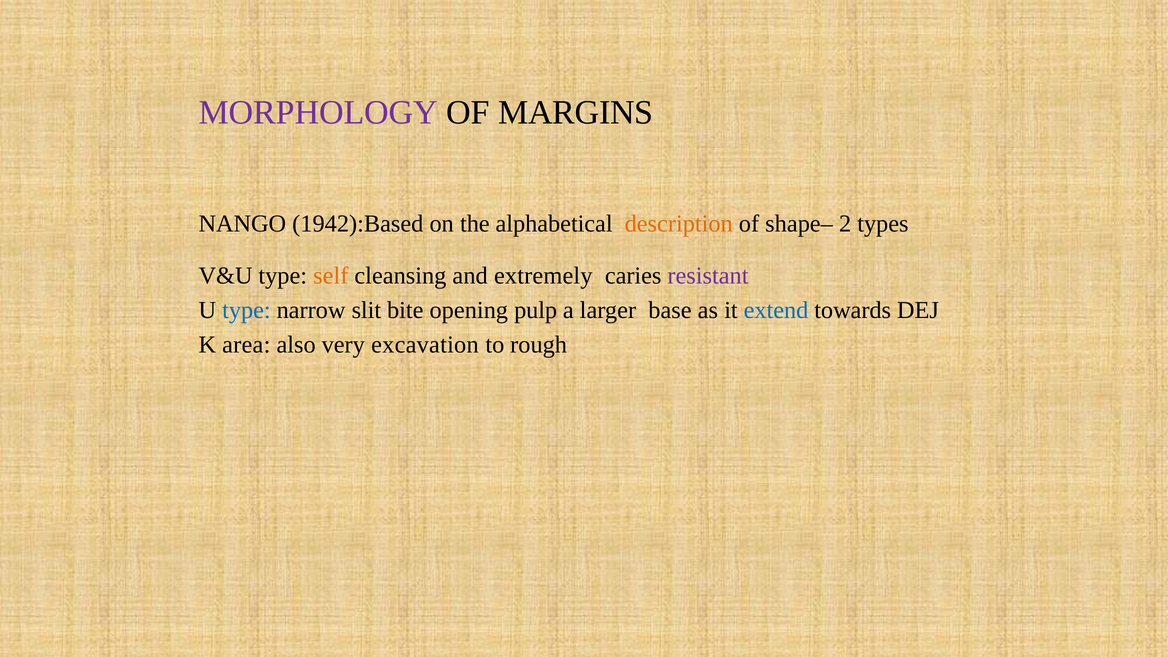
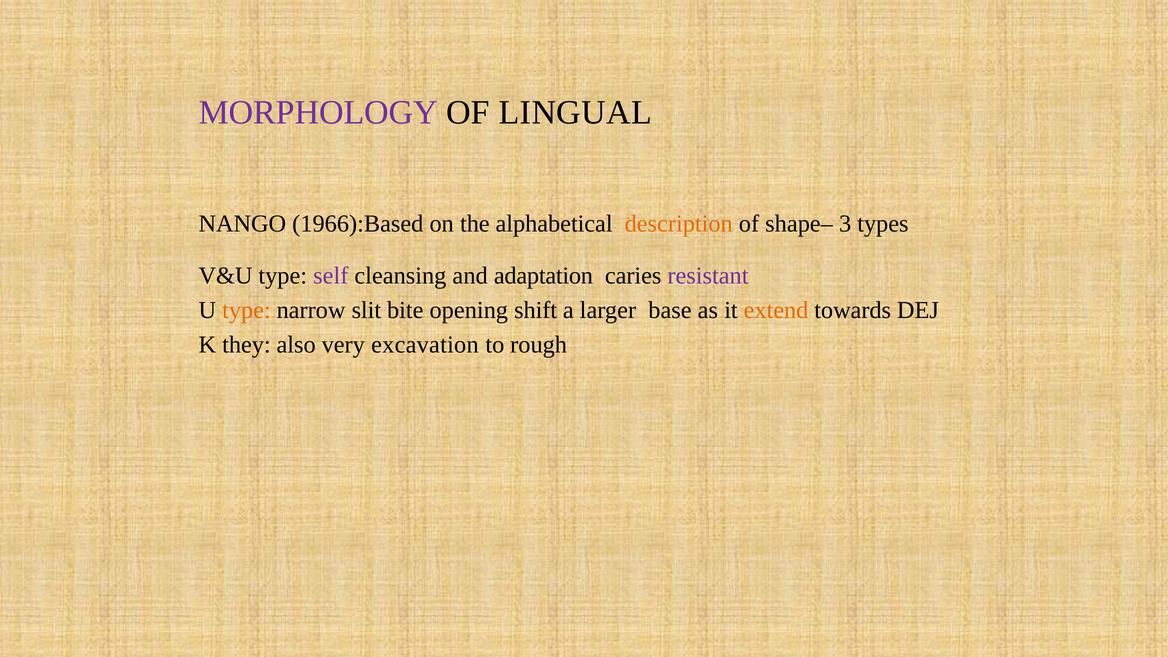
MARGINS: MARGINS -> LINGUAL
1942):Based: 1942):Based -> 1966):Based
2: 2 -> 3
self colour: orange -> purple
extremely: extremely -> adaptation
type at (246, 310) colour: blue -> orange
pulp: pulp -> shift
extend colour: blue -> orange
area: area -> they
